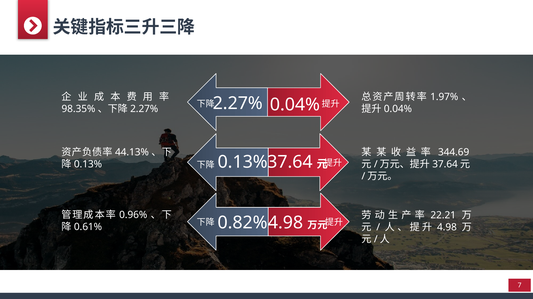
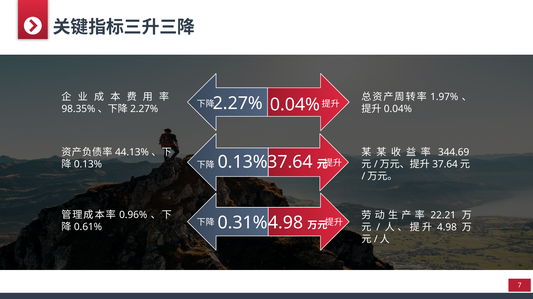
0.82%: 0.82% -> 0.31%
